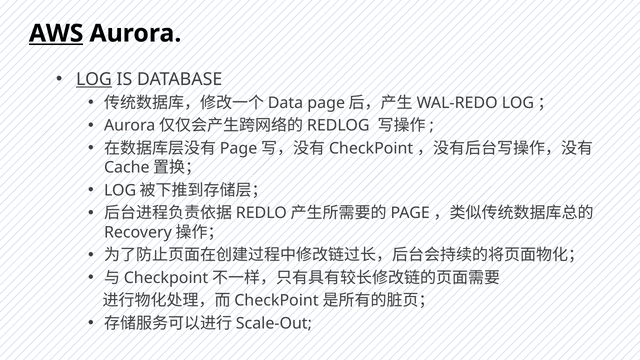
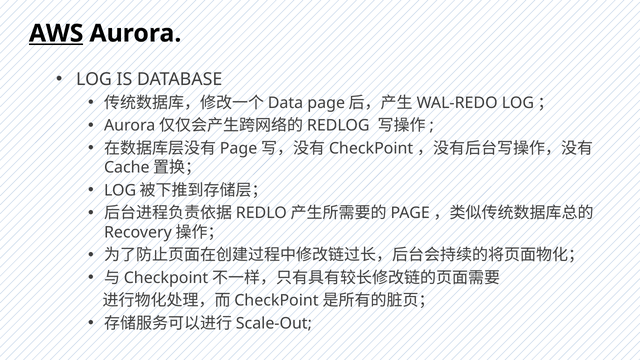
LOG underline: present -> none
